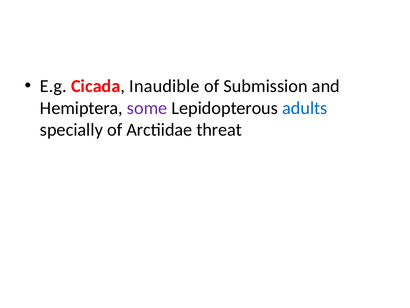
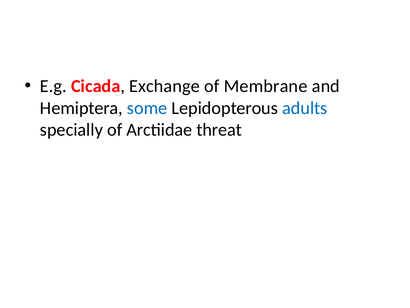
Inaudible: Inaudible -> Exchange
Submission: Submission -> Membrane
some colour: purple -> blue
